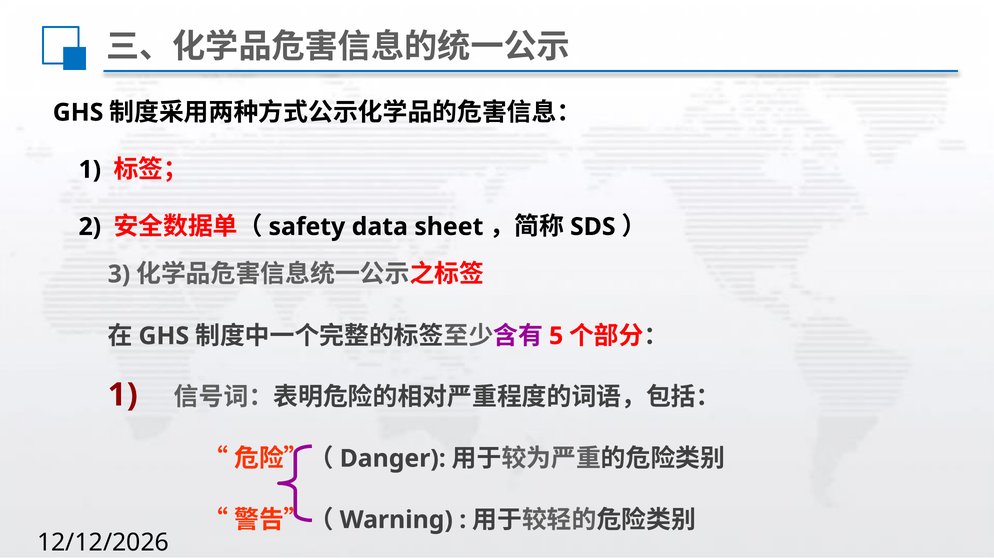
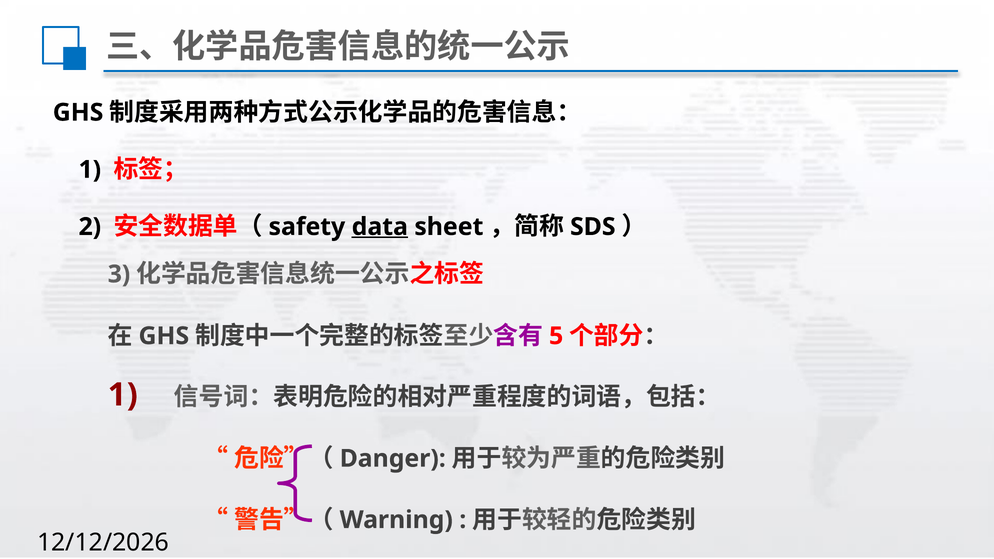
data underline: none -> present
